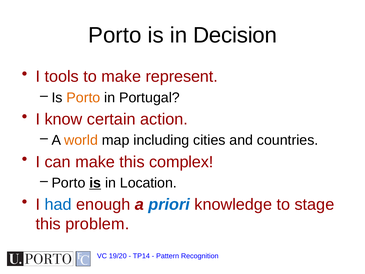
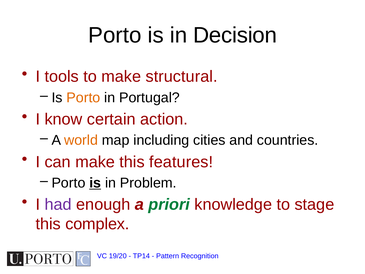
represent: represent -> structural
complex: complex -> features
Location: Location -> Problem
had colour: blue -> purple
priori colour: blue -> green
problem: problem -> complex
